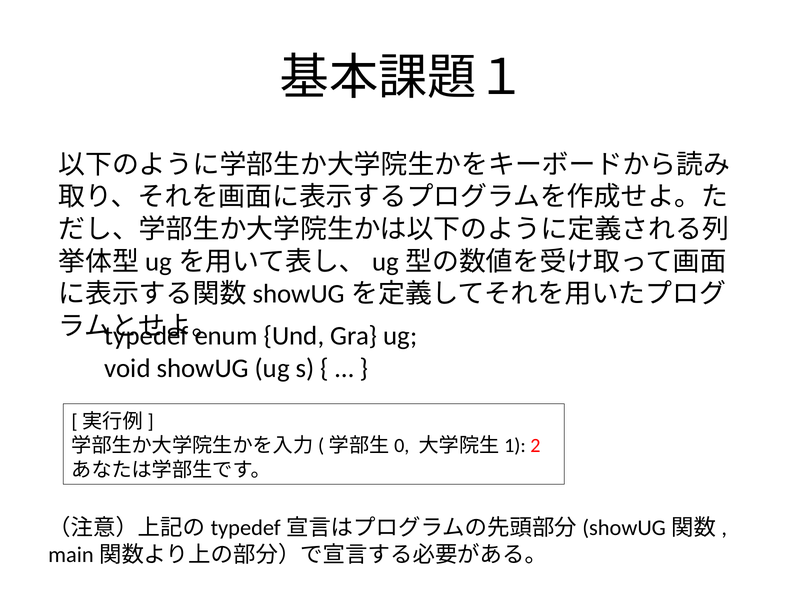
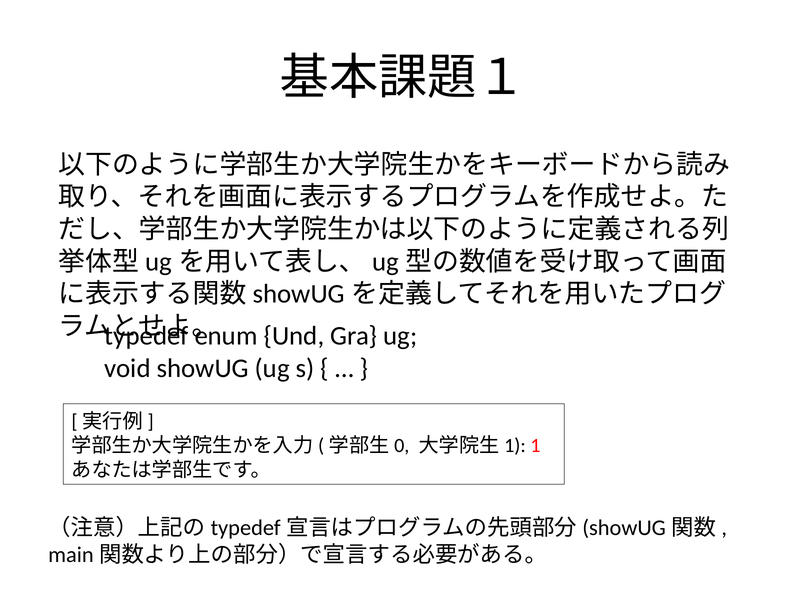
2: 2 -> 1
